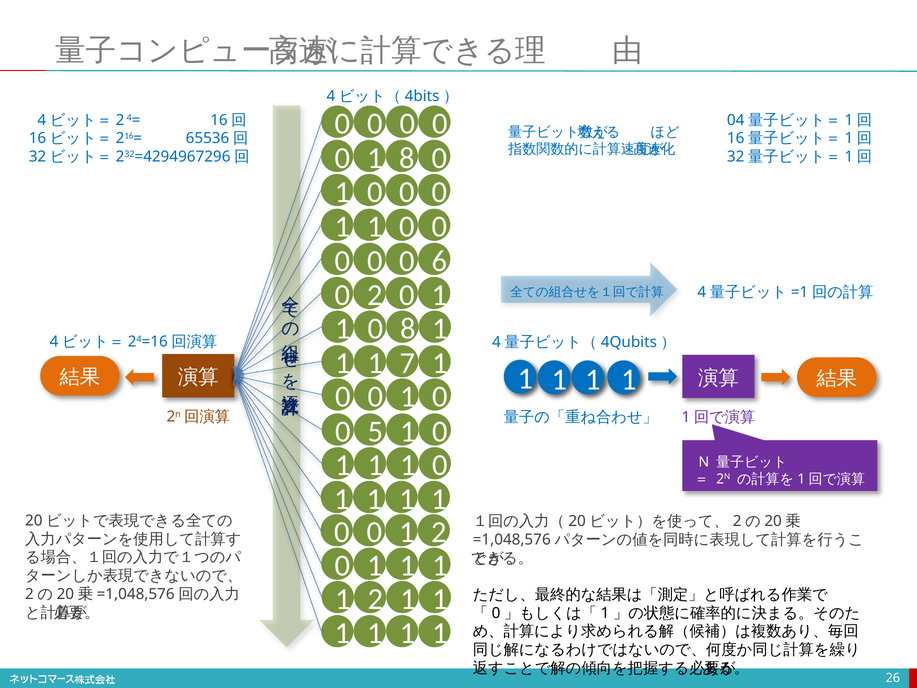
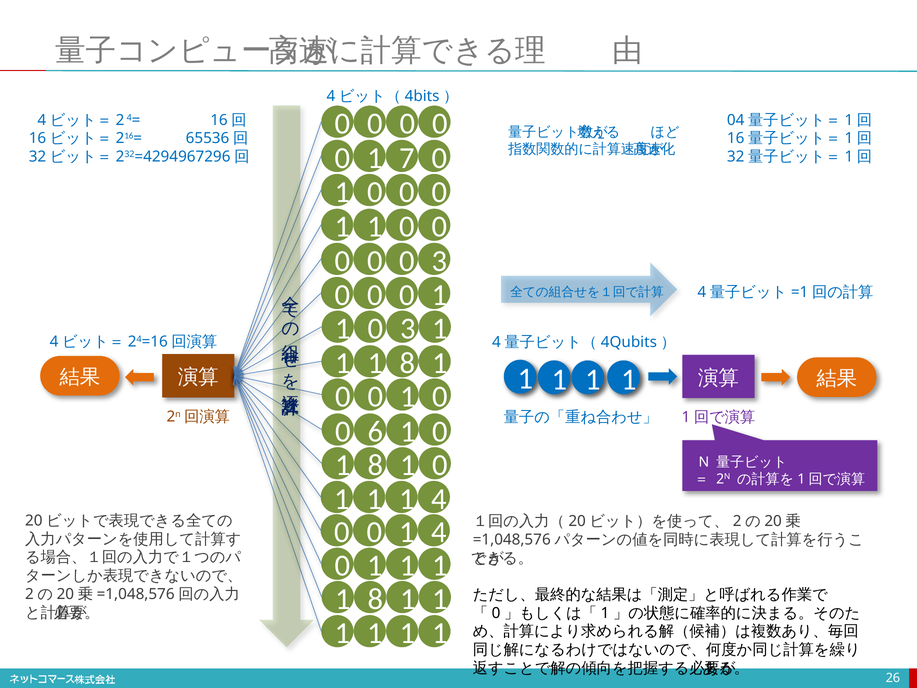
1 8: 8 -> 7
0 0 6: 6 -> 3
2 at (375, 295): 2 -> 0
1 0 8: 8 -> 3
7 at (408, 363): 7 -> 8
5: 5 -> 6
1 at (375, 465): 1 -> 8
1 at (439, 499): 1 -> 4
0 0 1 2: 2 -> 4
2 at (375, 599): 2 -> 8
